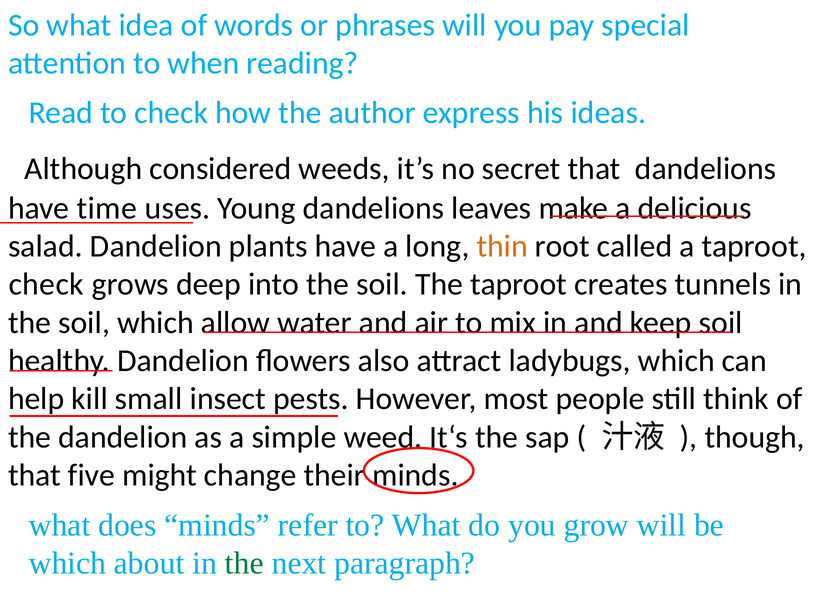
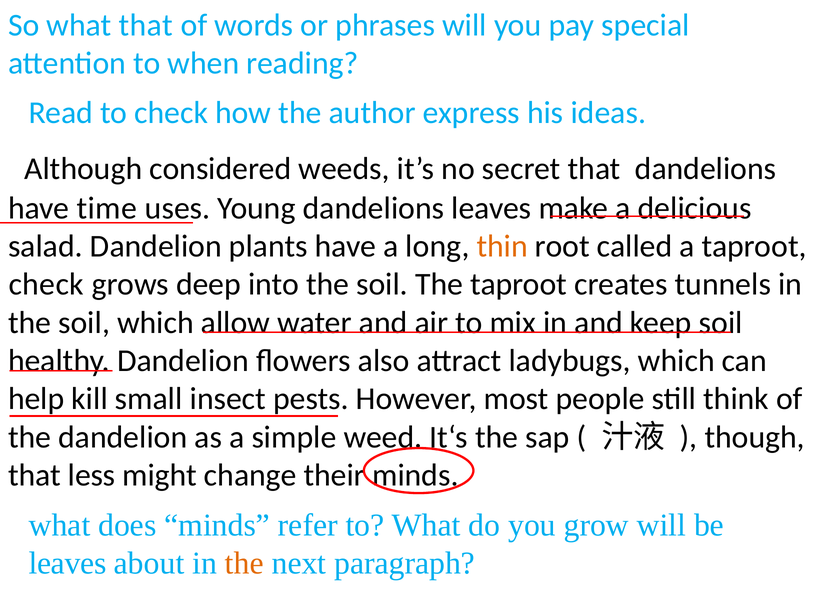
what idea: idea -> that
five: five -> less
which at (67, 564): which -> leaves
the at (244, 564) colour: green -> orange
